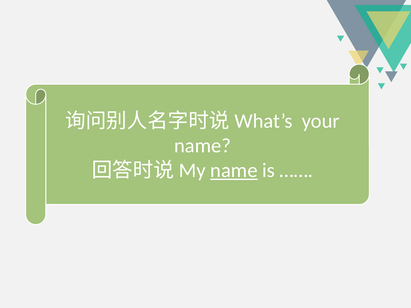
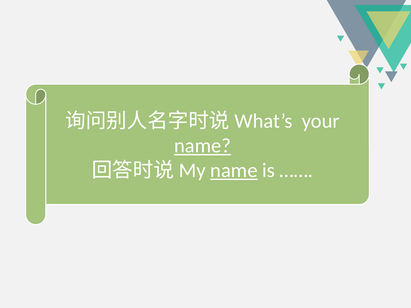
name at (202, 146) underline: none -> present
